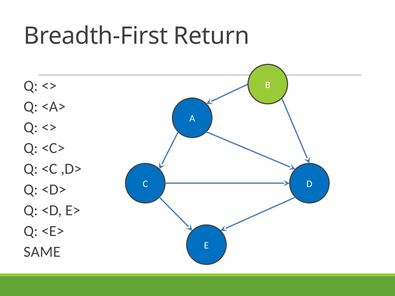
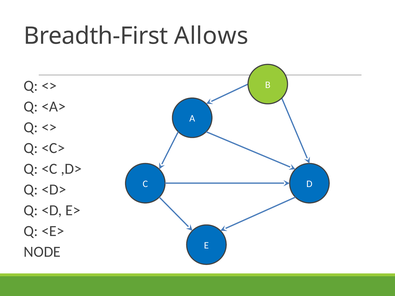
Return: Return -> Allows
SAME: SAME -> NODE
